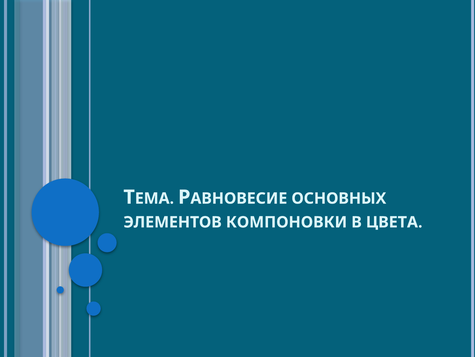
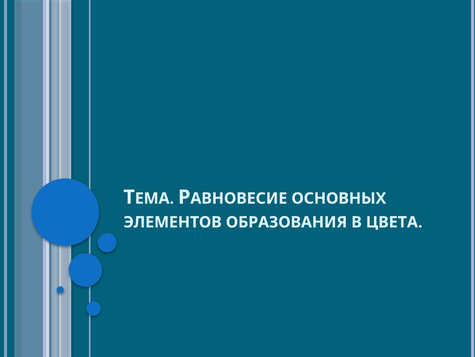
КОМПОНОВКИ: КОМПОНОВКИ -> ОБРАЗОВАНИЯ
